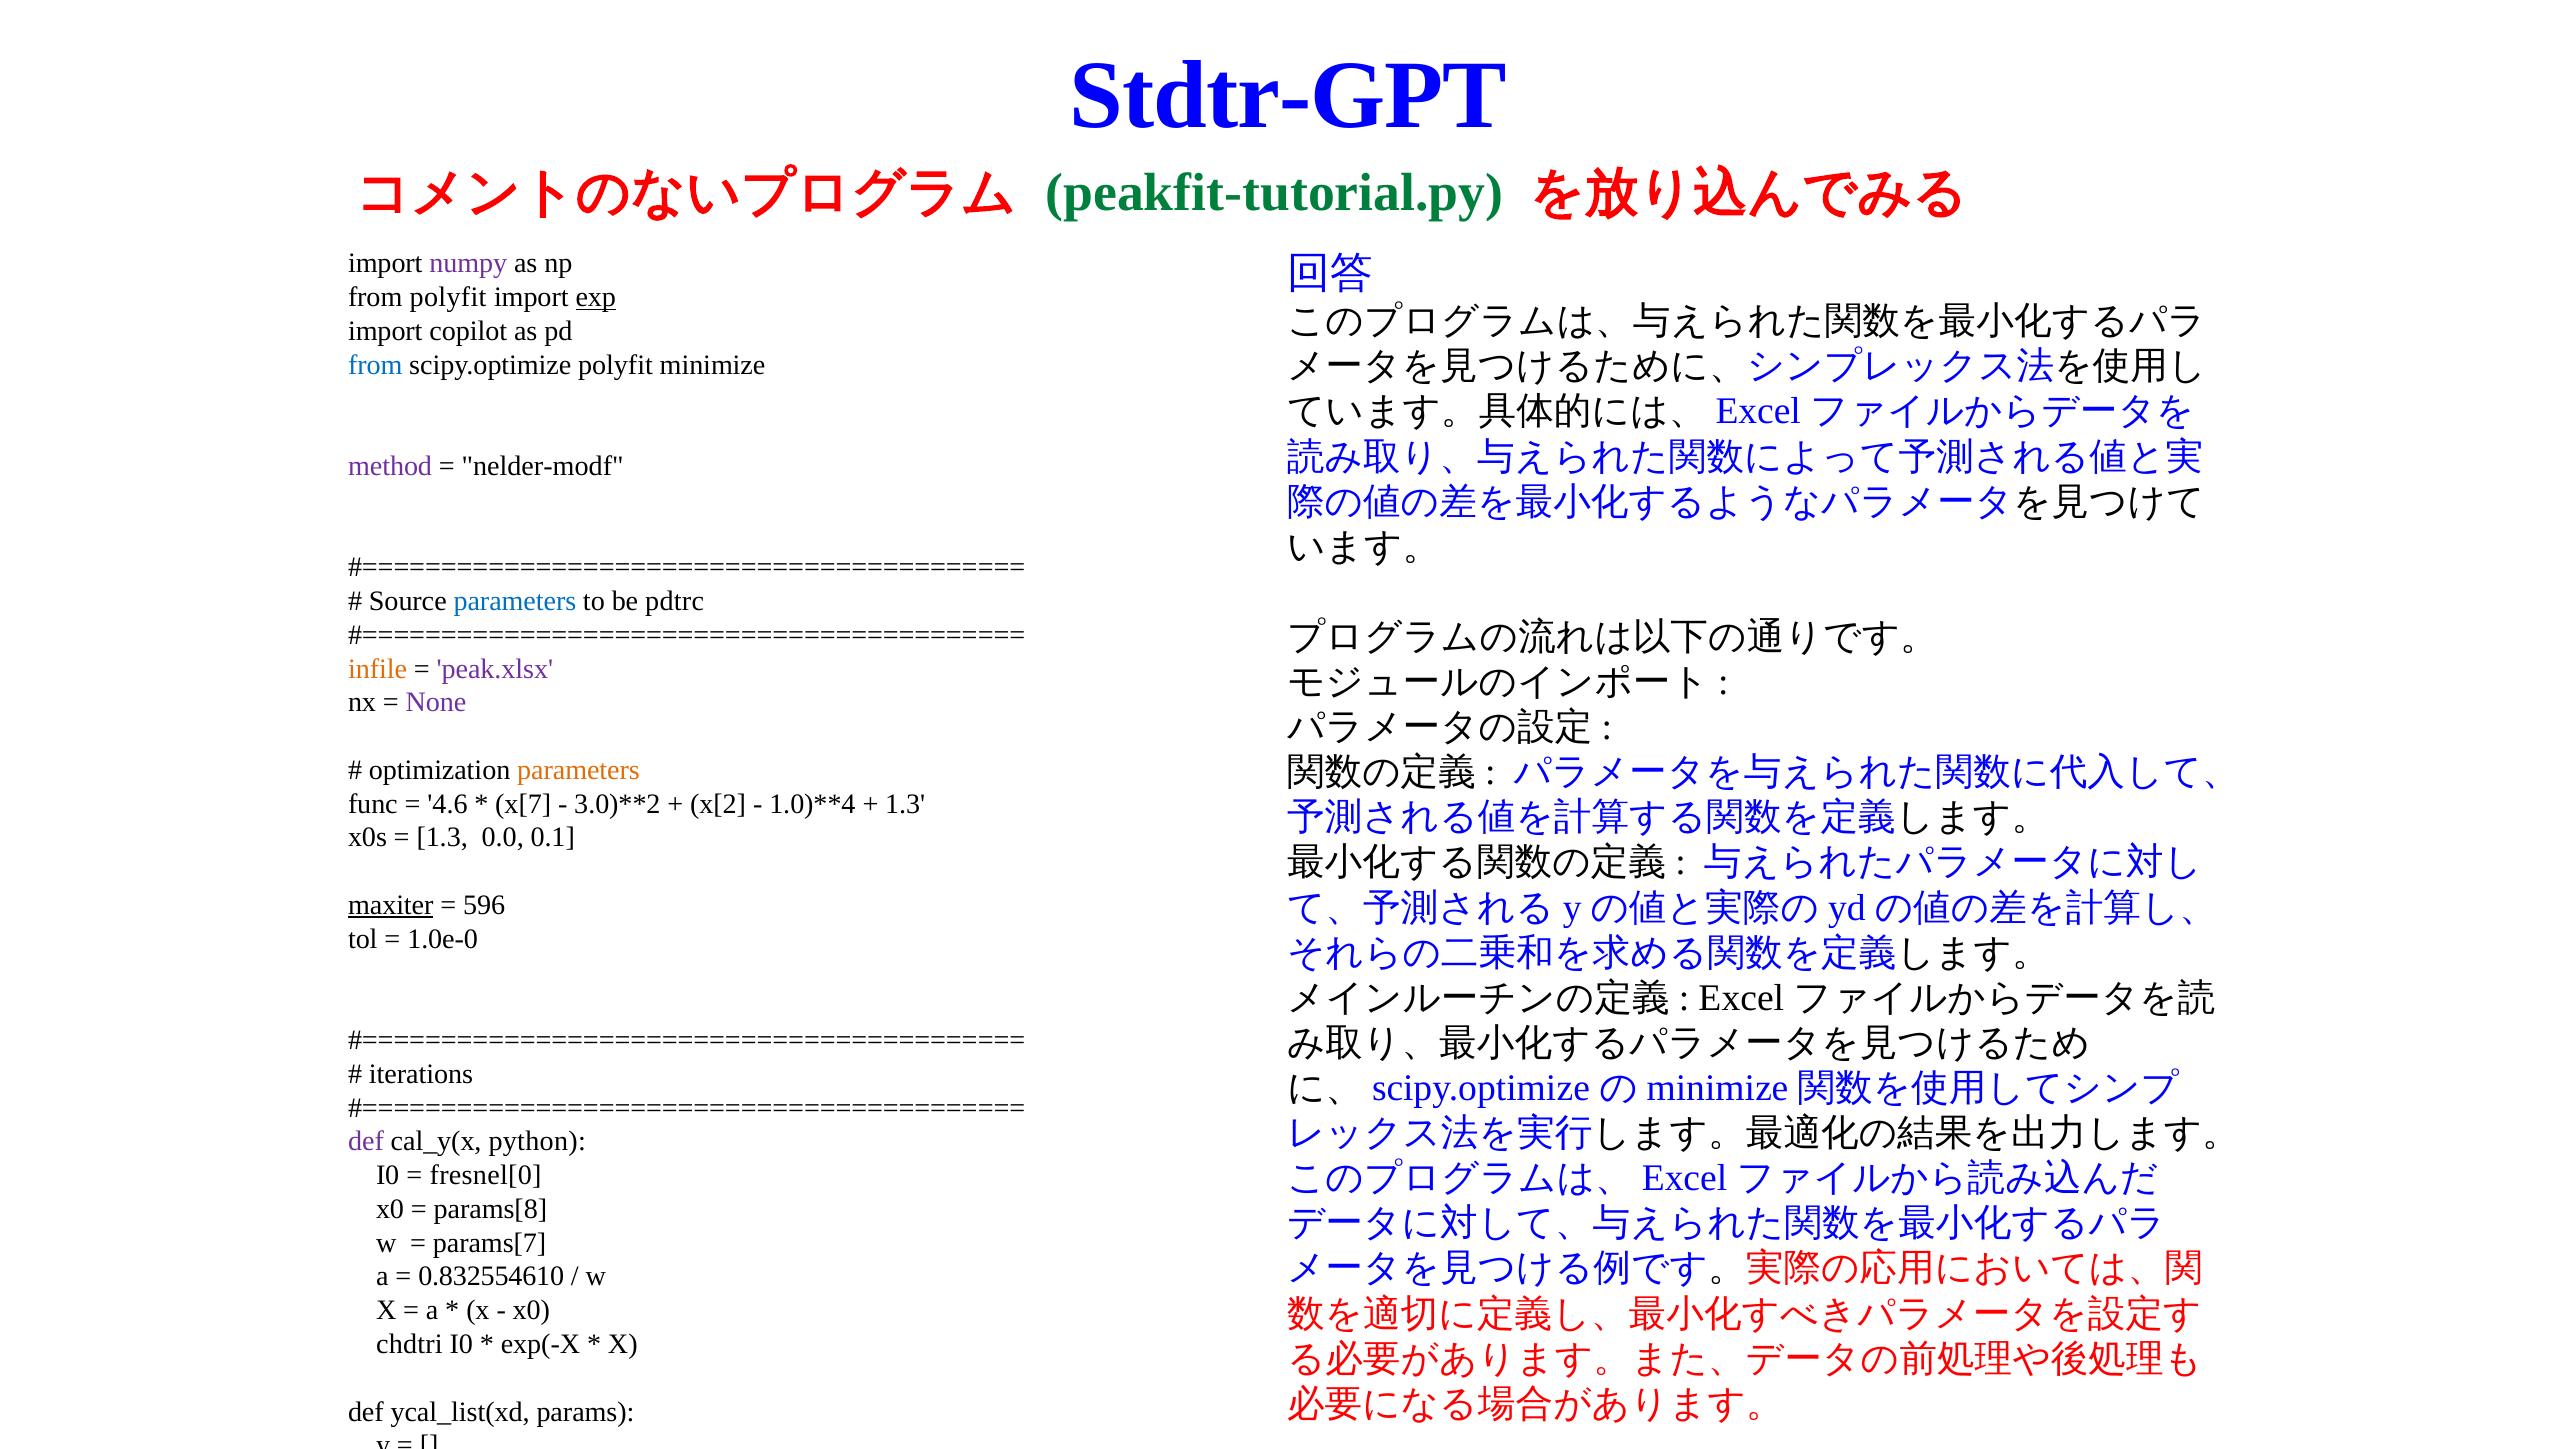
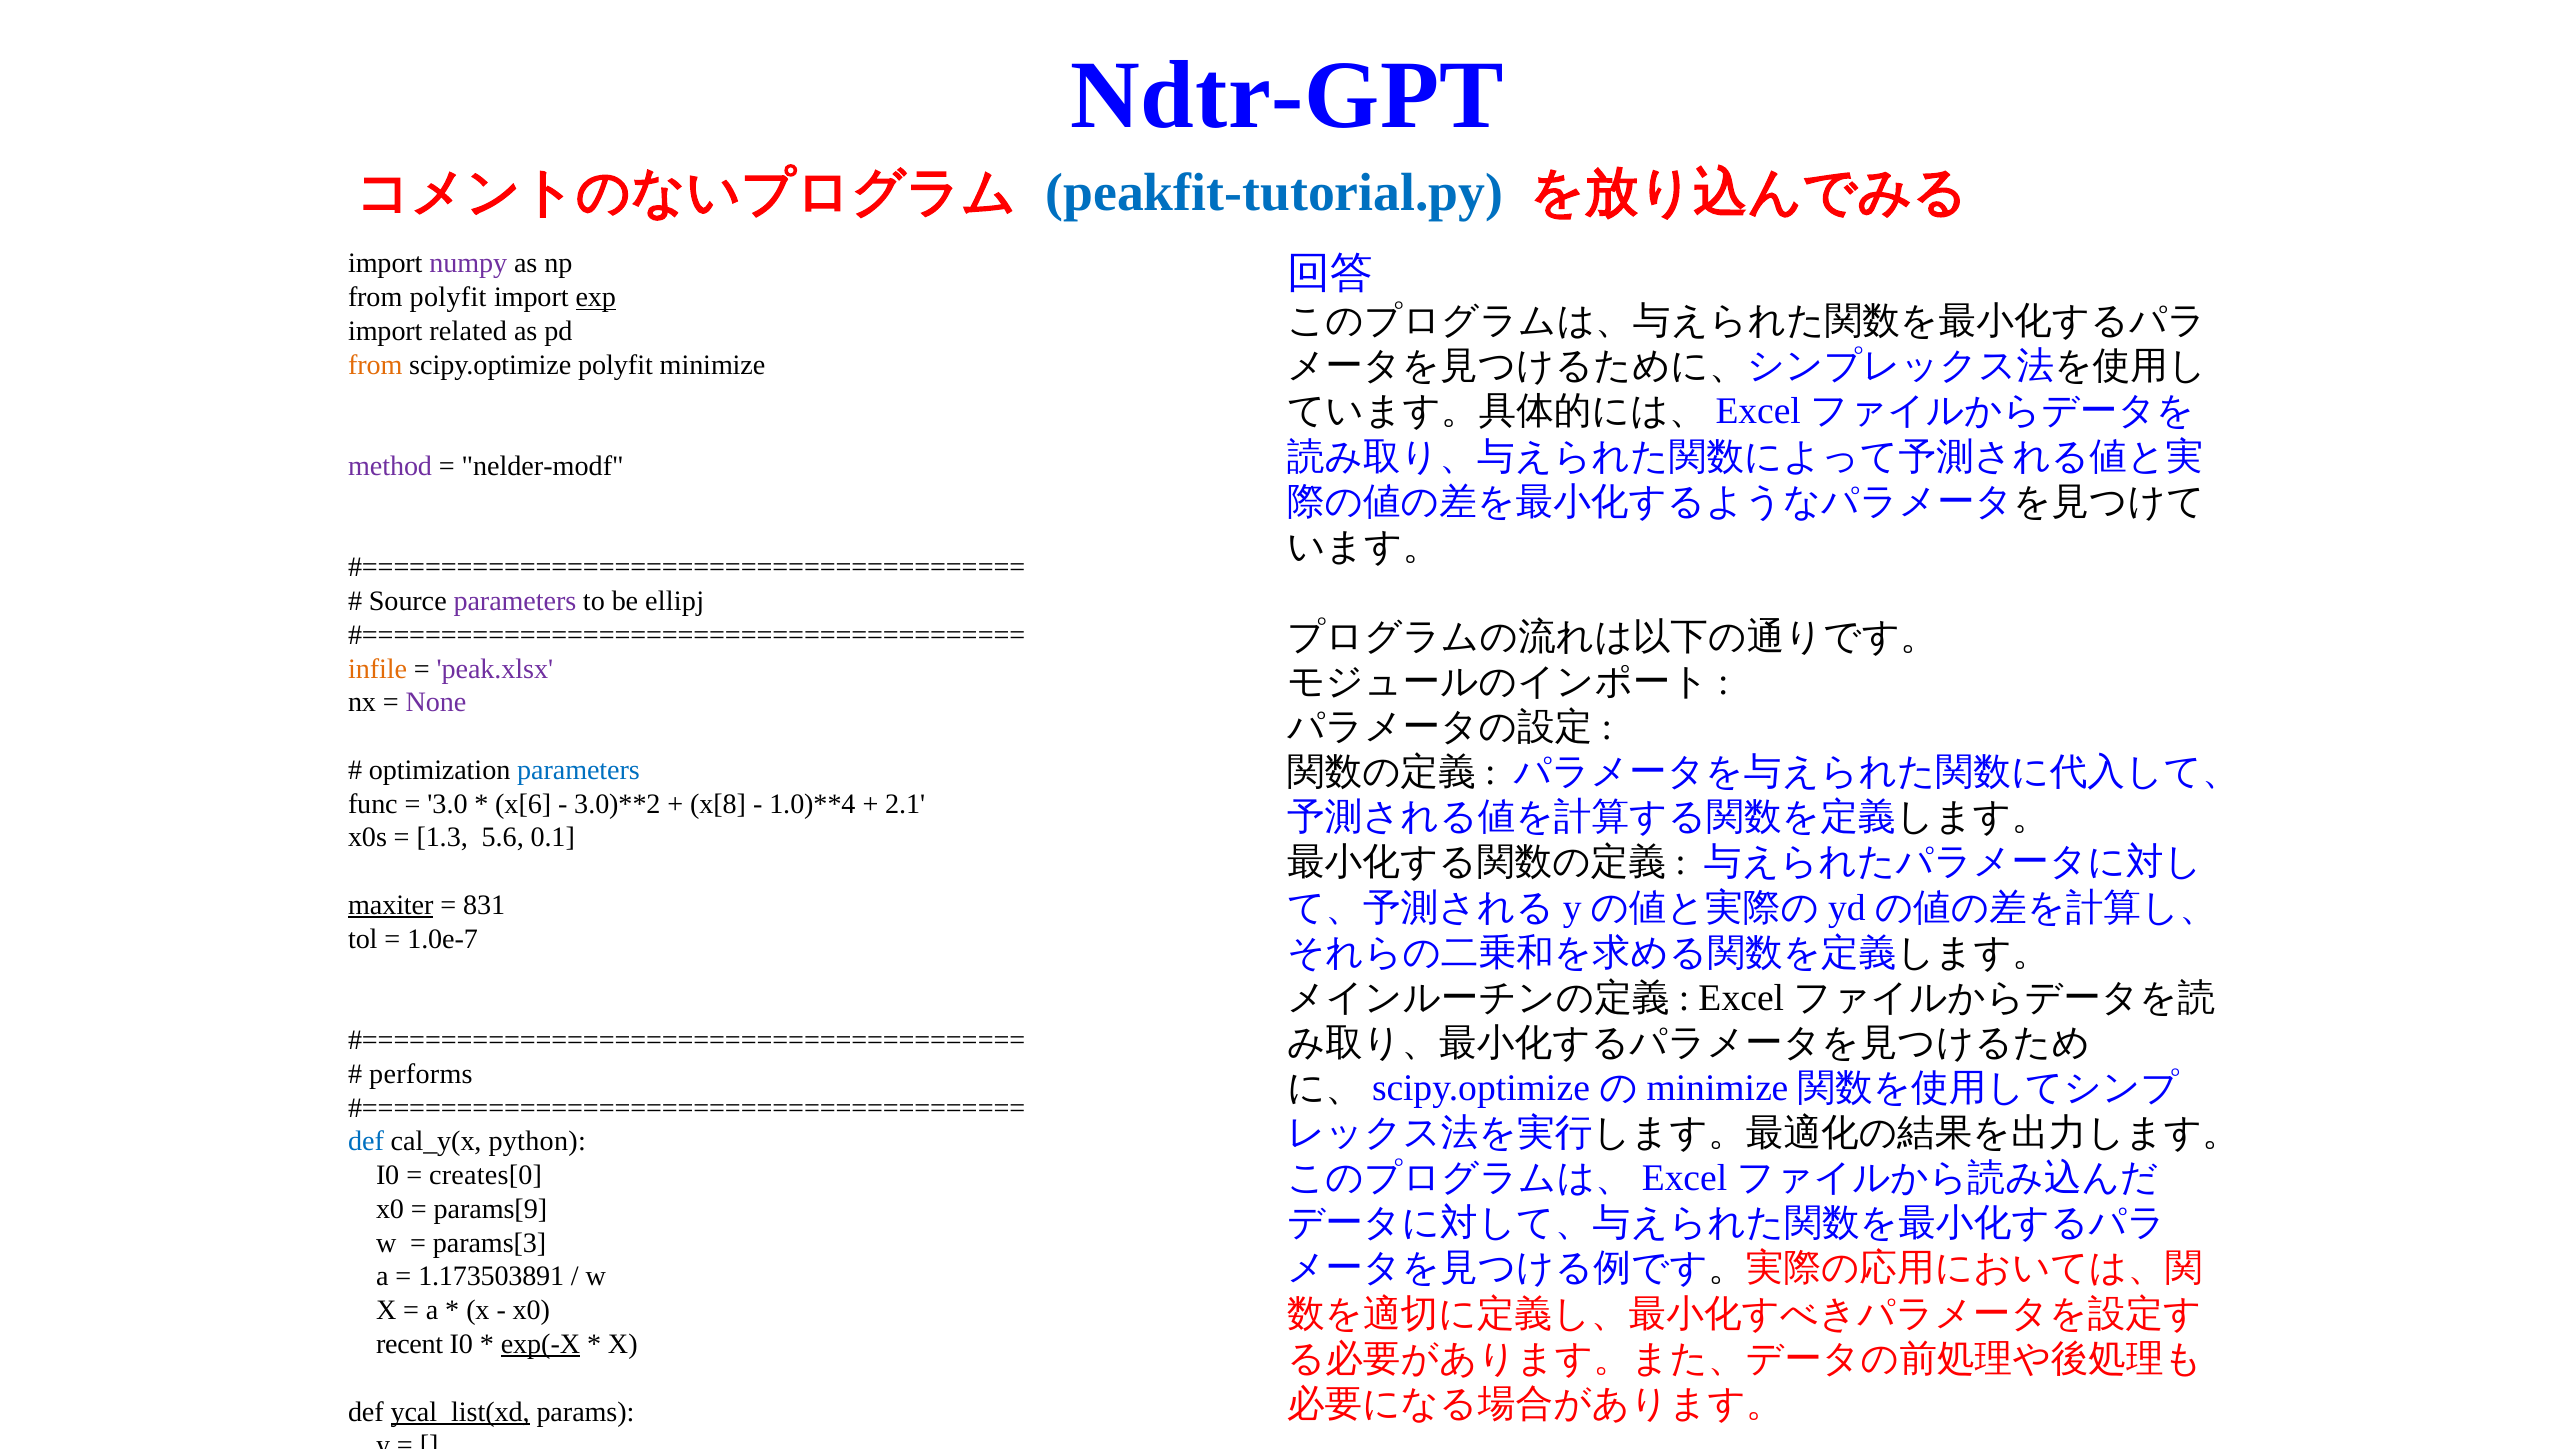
Stdtr-GPT: Stdtr-GPT -> Ndtr-GPT
peakfit-tutorial.py colour: green -> blue
copilot: copilot -> related
from at (375, 365) colour: blue -> orange
parameters at (515, 601) colour: blue -> purple
pdtrc: pdtrc -> ellipj
parameters at (578, 770) colour: orange -> blue
4.6: 4.6 -> 3.0
x[7: x[7 -> x[6
x[2: x[2 -> x[8
1.3 at (905, 804): 1.3 -> 2.1
1.3 0.0: 0.0 -> 5.6
596: 596 -> 831
1.0e-0: 1.0e-0 -> 1.0e-7
iterations: iterations -> performs
def at (366, 1142) colour: purple -> blue
fresnel[0: fresnel[0 -> creates[0
params[8: params[8 -> params[9
params[7: params[7 -> params[3
0.832554610: 0.832554610 -> 1.173503891
chdtri: chdtri -> recent
exp(-X underline: none -> present
ycal_list(xd underline: none -> present
